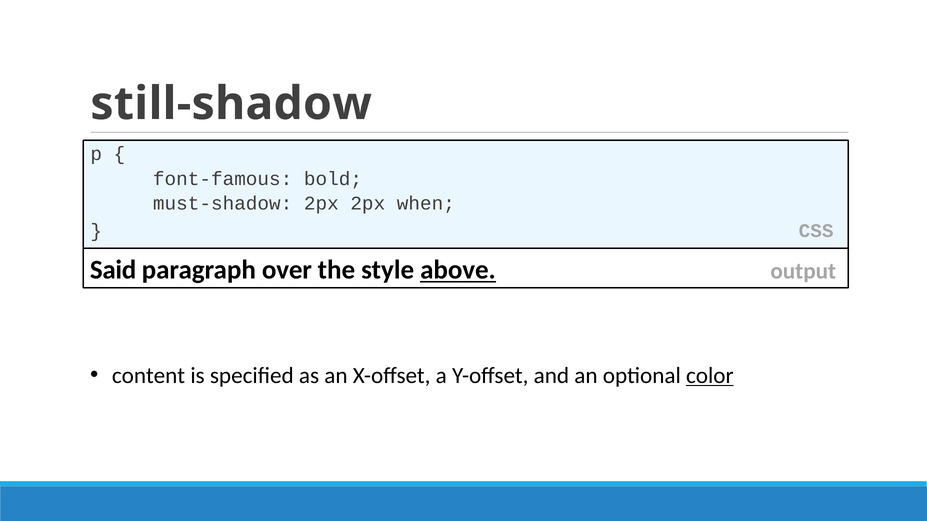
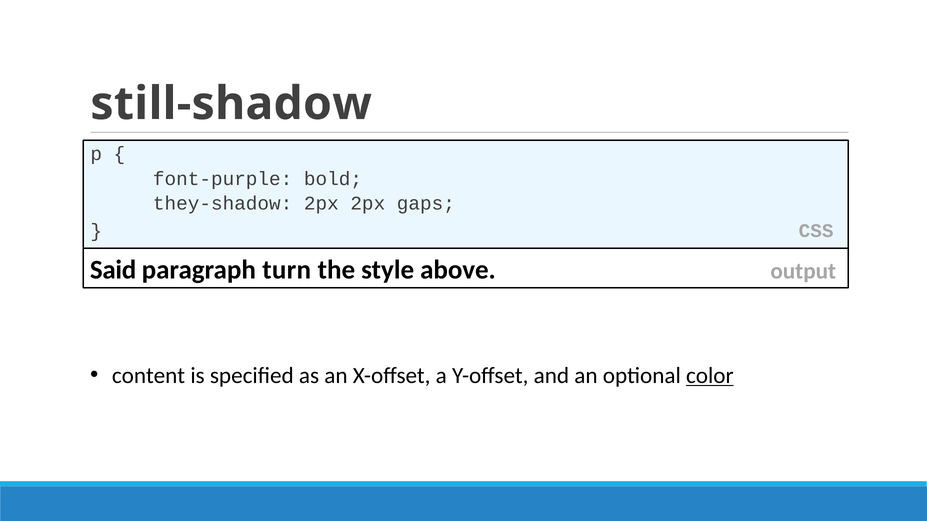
font-famous: font-famous -> font-purple
must-shadow: must-shadow -> they-shadow
when: when -> gaps
over: over -> turn
above underline: present -> none
